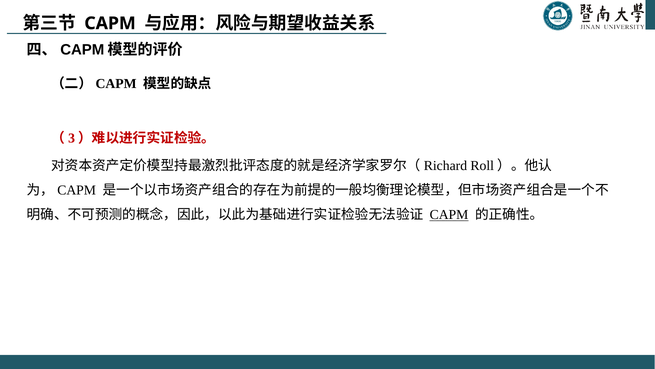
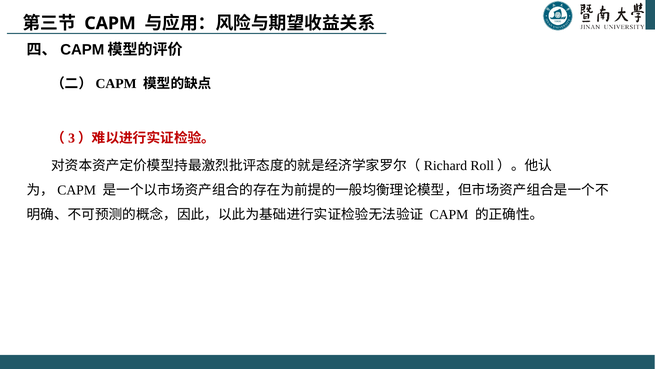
CAPM at (449, 215) underline: present -> none
